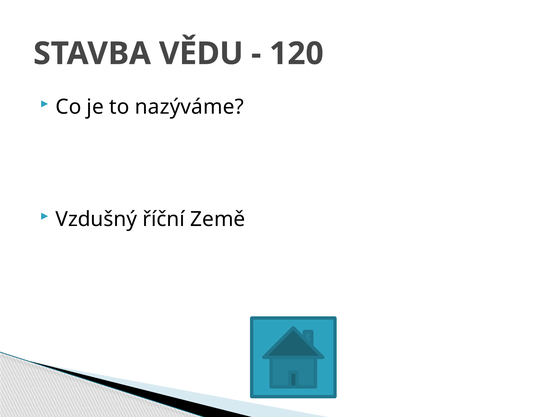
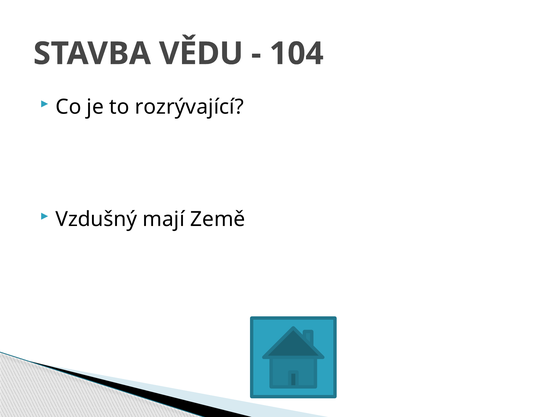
120: 120 -> 104
nazýváme: nazýváme -> rozrývající
říční: říční -> mají
